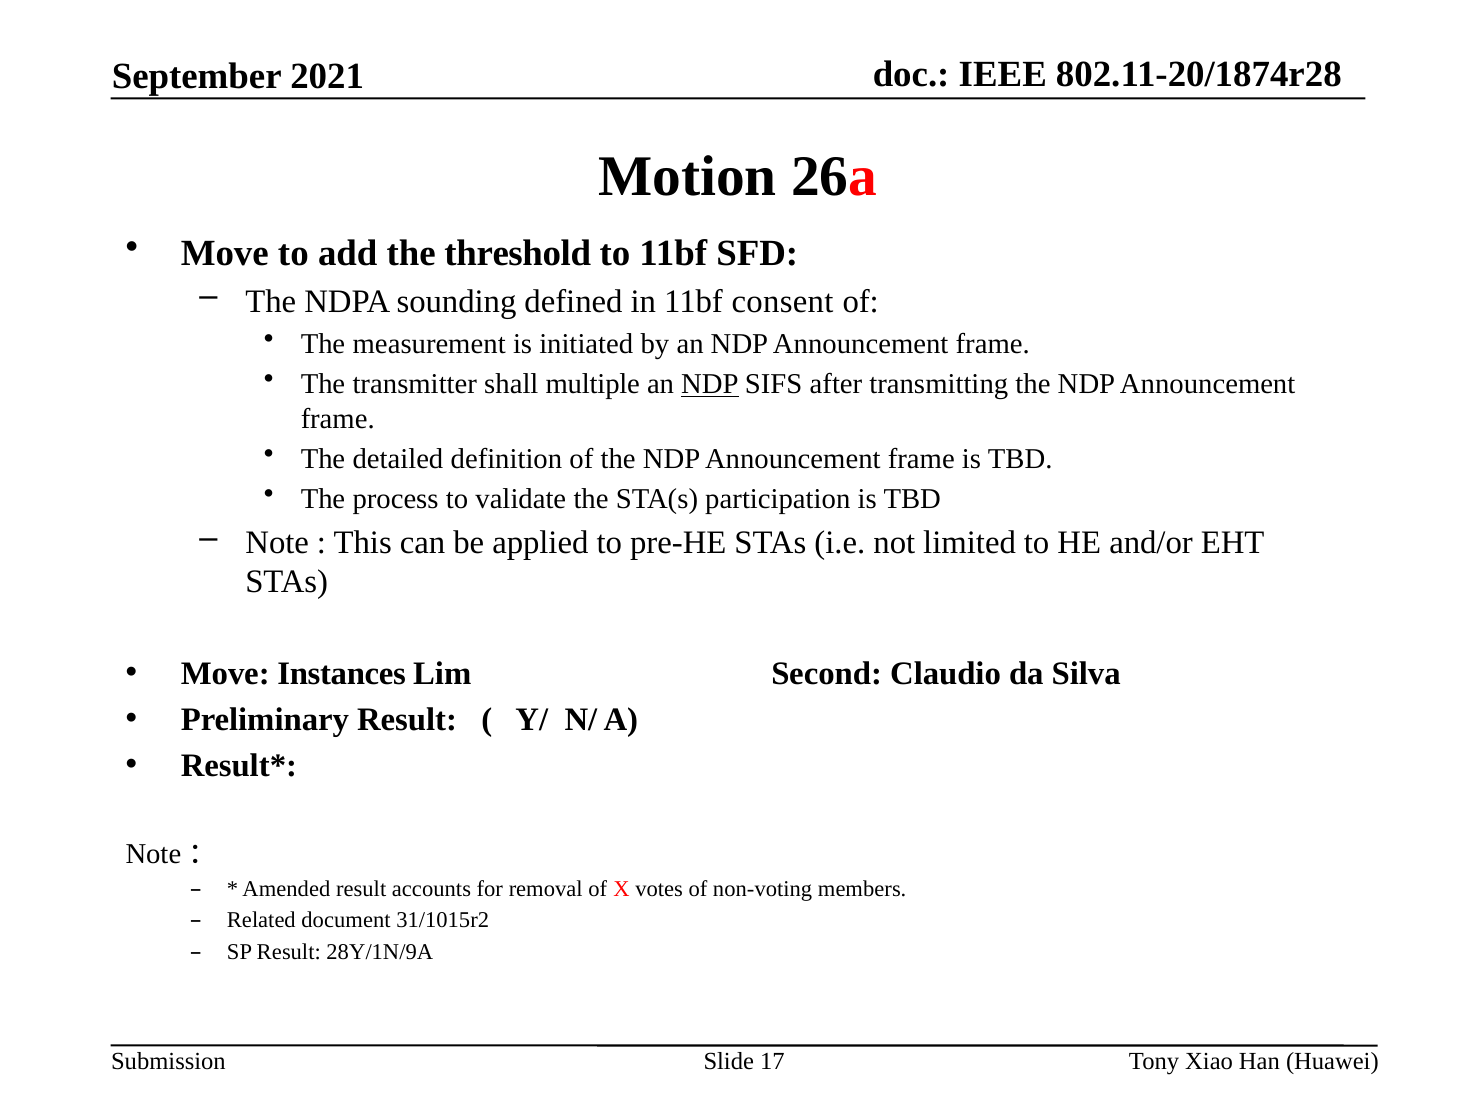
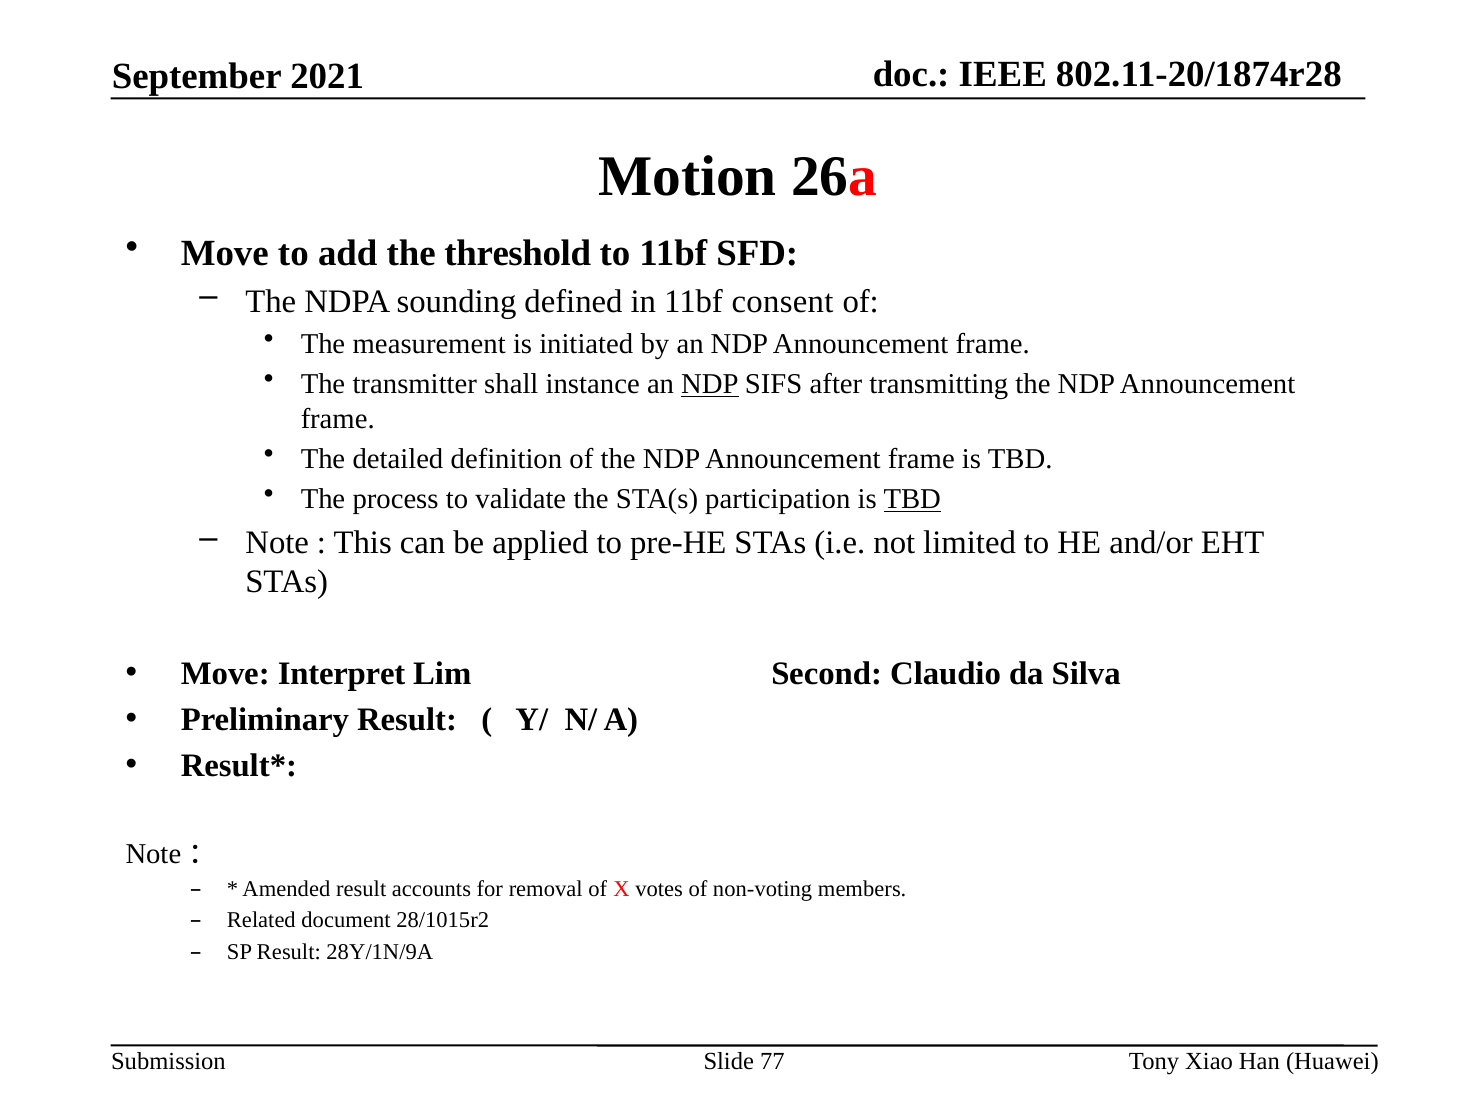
multiple: multiple -> instance
TBD at (912, 499) underline: none -> present
Instances: Instances -> Interpret
31/1015r2: 31/1015r2 -> 28/1015r2
17: 17 -> 77
